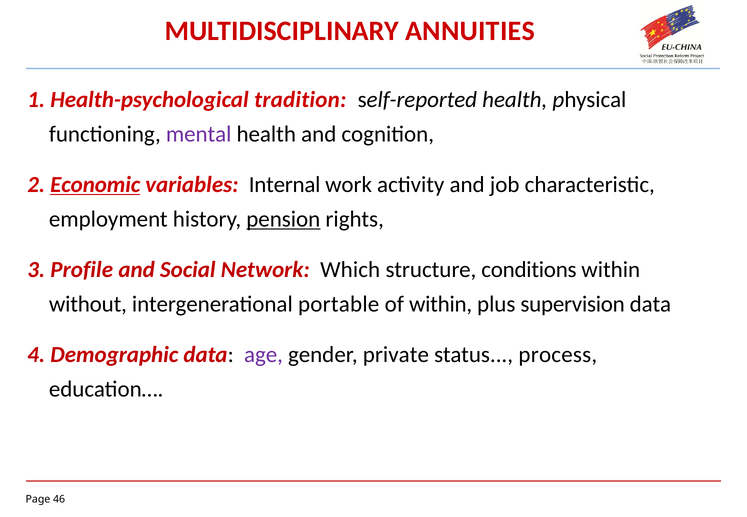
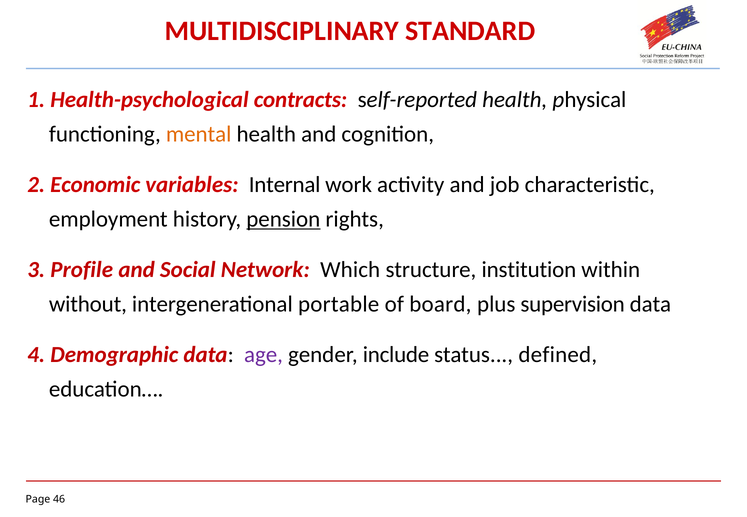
ANNUITIES: ANNUITIES -> STANDARD
tradition: tradition -> contracts
mental colour: purple -> orange
Economic underline: present -> none
conditions: conditions -> institution
of within: within -> board
private: private -> include
process: process -> defined
